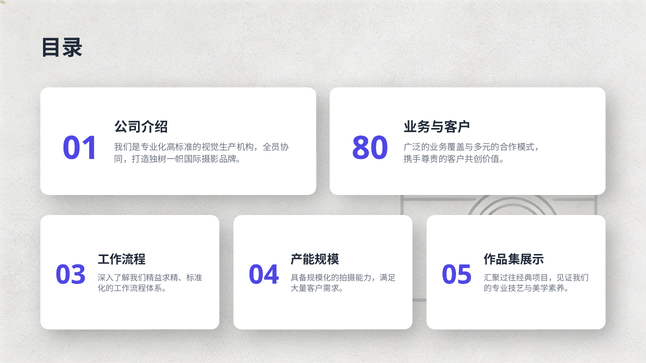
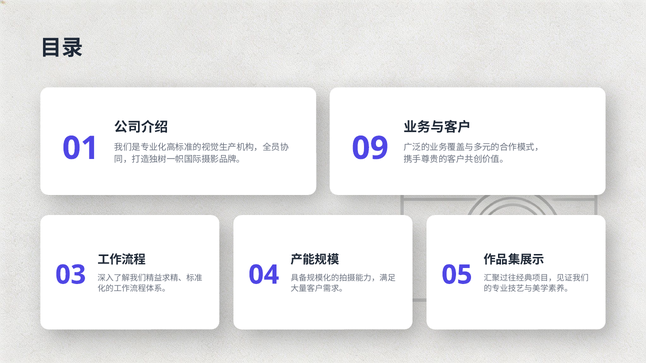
80: 80 -> 09
